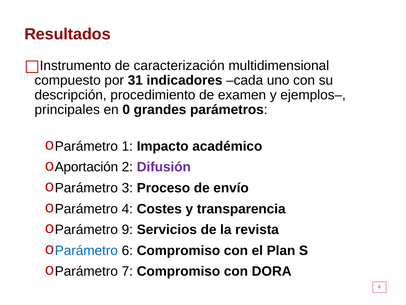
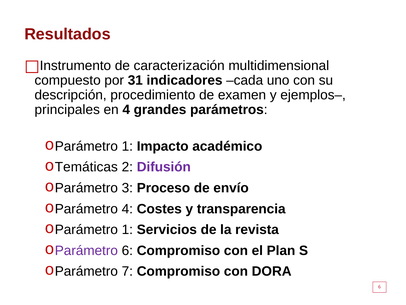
en 0: 0 -> 4
Aportación: Aportación -> Temáticas
9 at (127, 229): 9 -> 1
Parámetro at (86, 250) colour: blue -> purple
